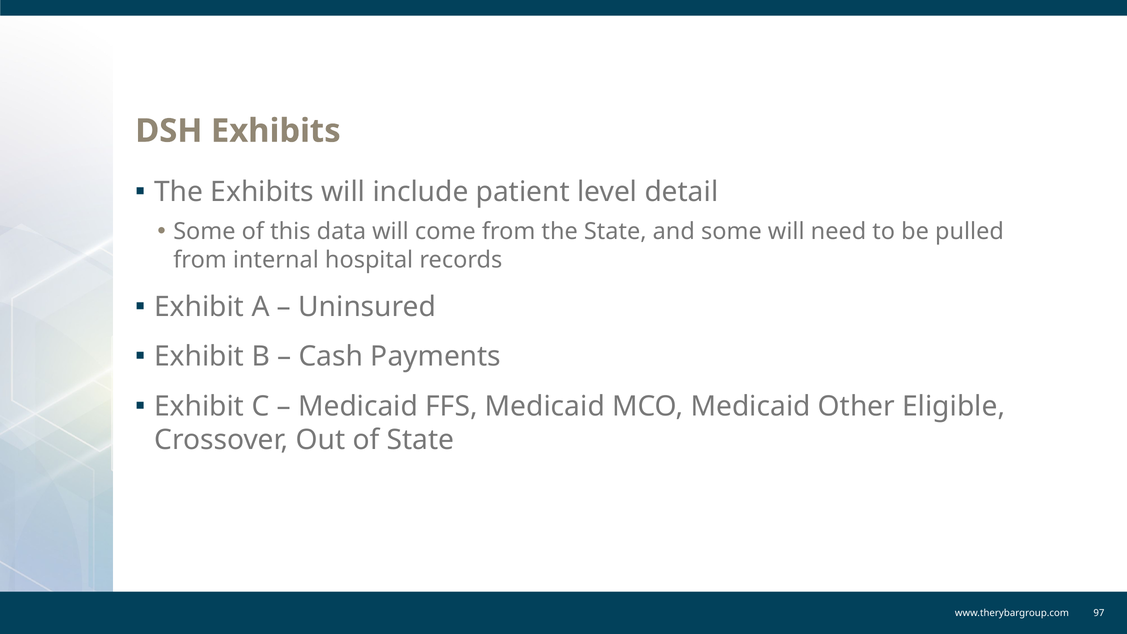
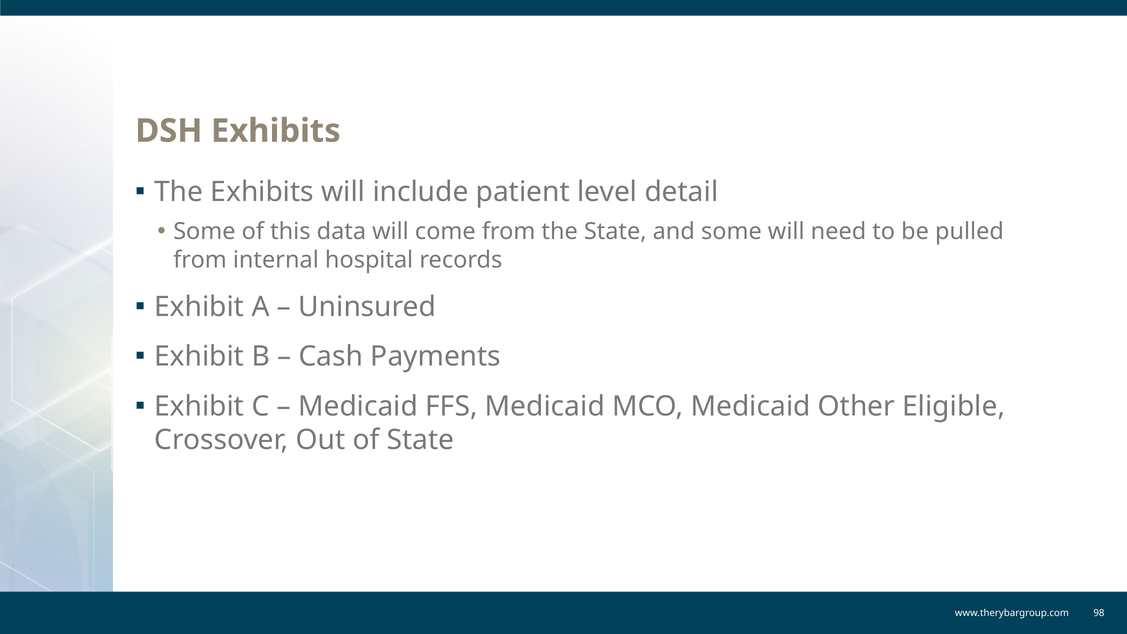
97: 97 -> 98
